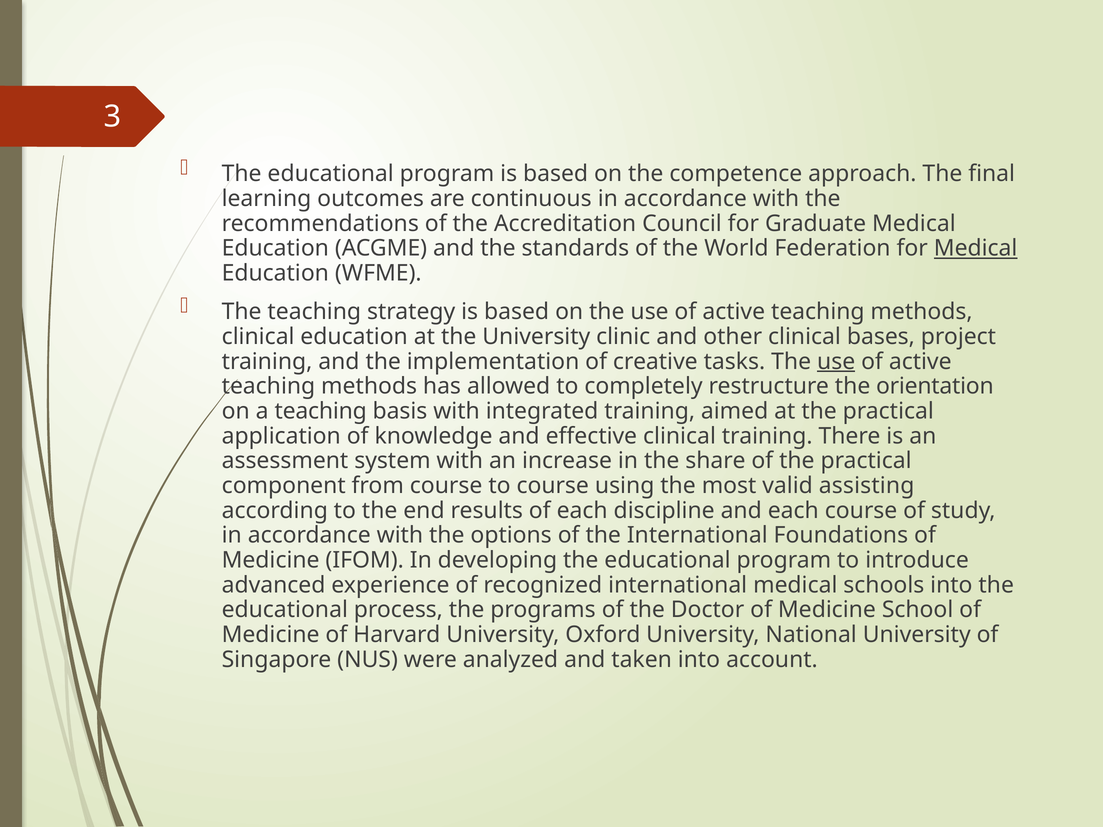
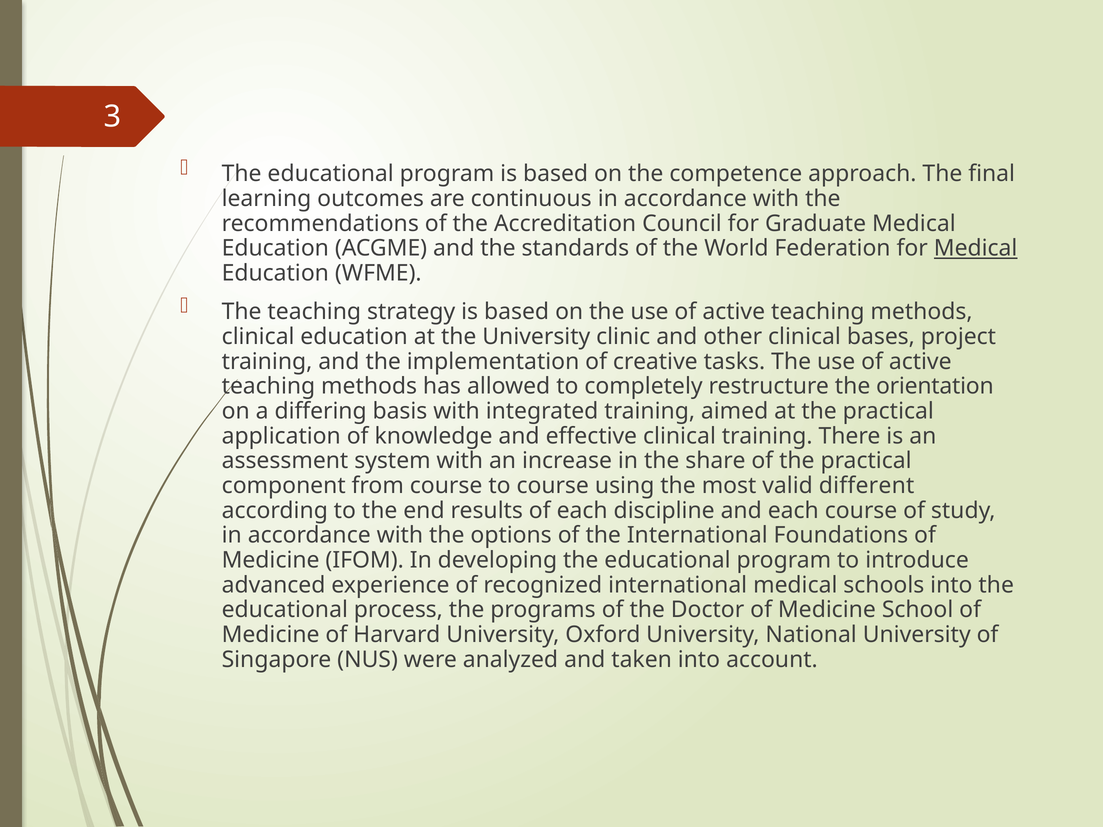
use at (836, 362) underline: present -> none
a teaching: teaching -> differing
assisting: assisting -> different
